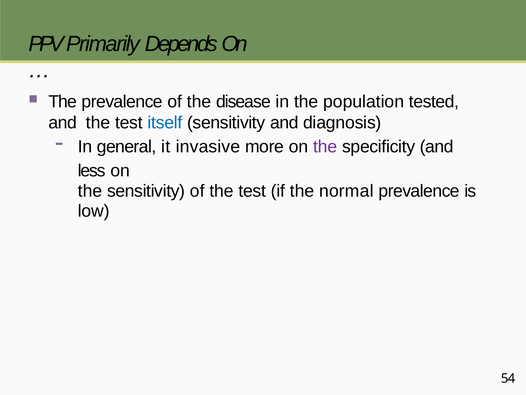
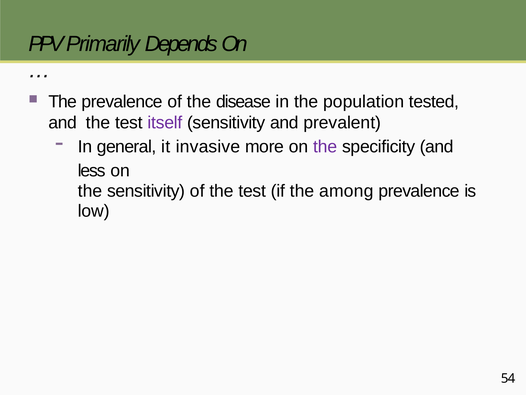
itself colour: blue -> purple
diagnosis: diagnosis -> prevalent
normal: normal -> among
